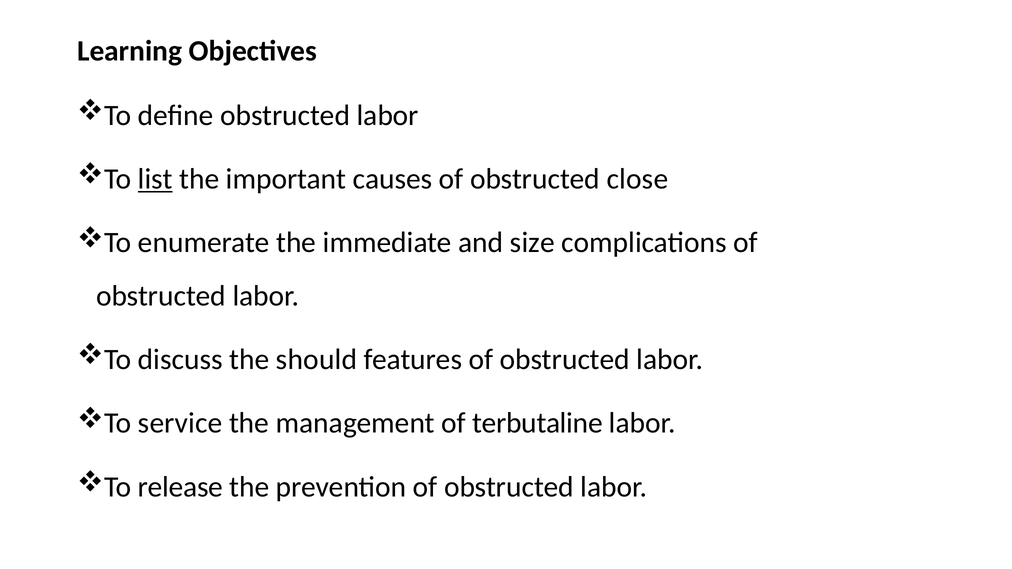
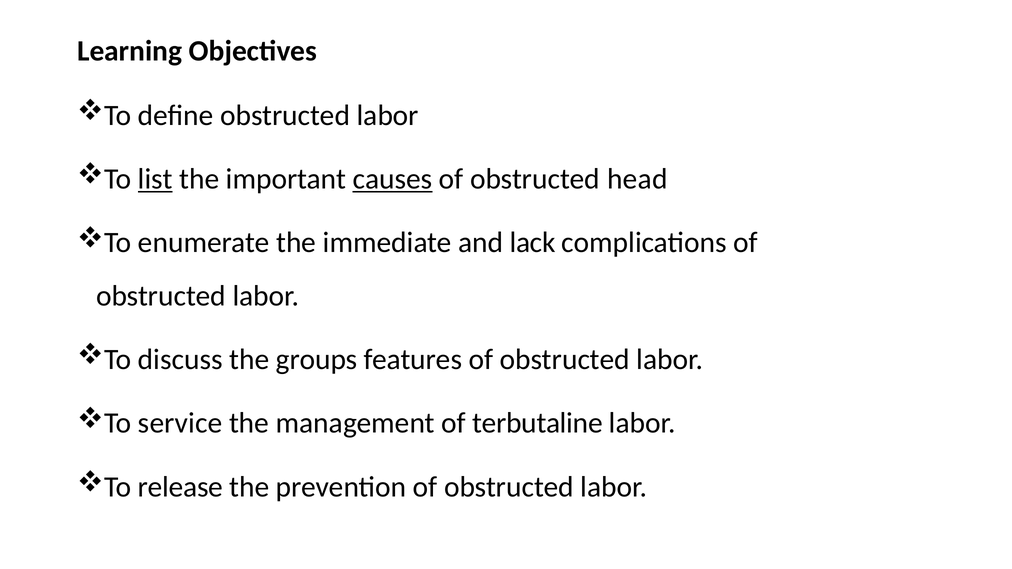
causes underline: none -> present
close: close -> head
size: size -> lack
should: should -> groups
